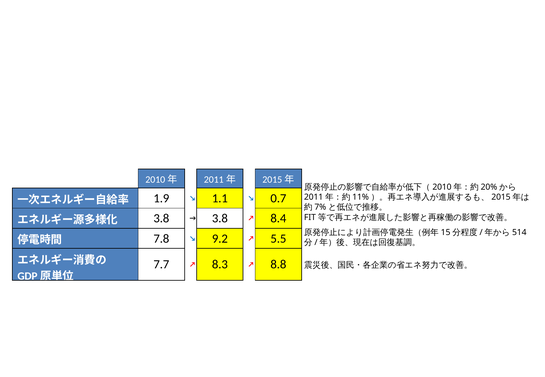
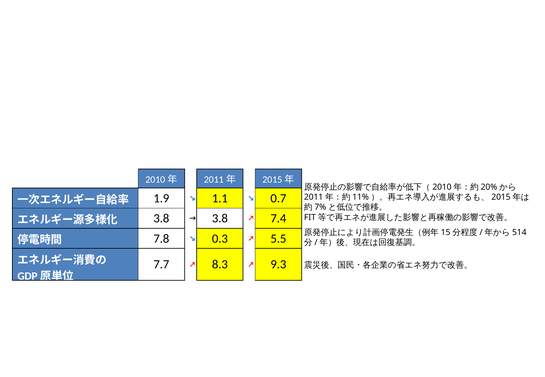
8.4: 8.4 -> 7.4
9.2: 9.2 -> 0.3
8.8: 8.8 -> 9.3
